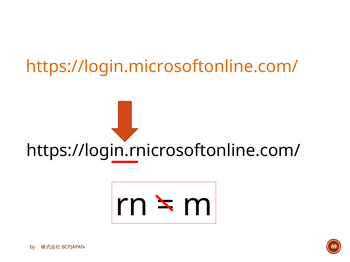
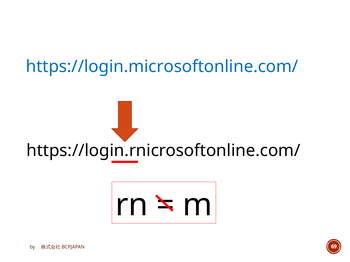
https://login.microsoftonline.com/ colour: orange -> blue
